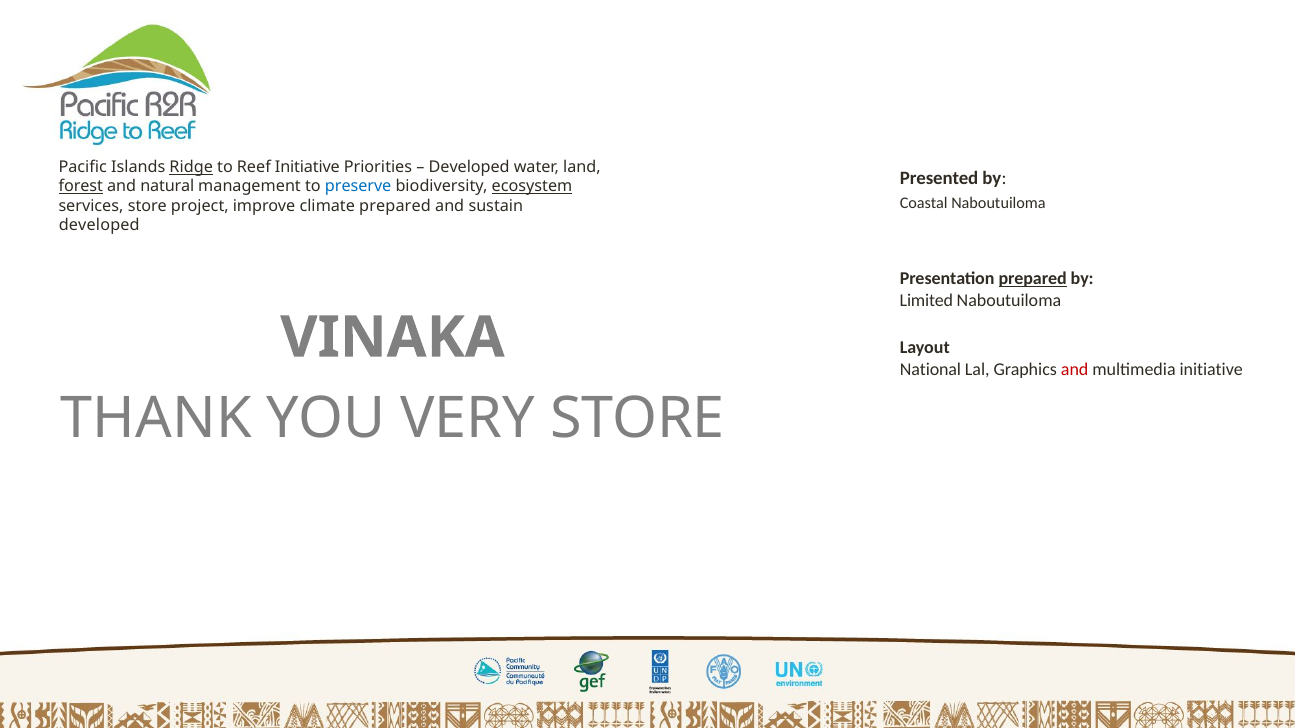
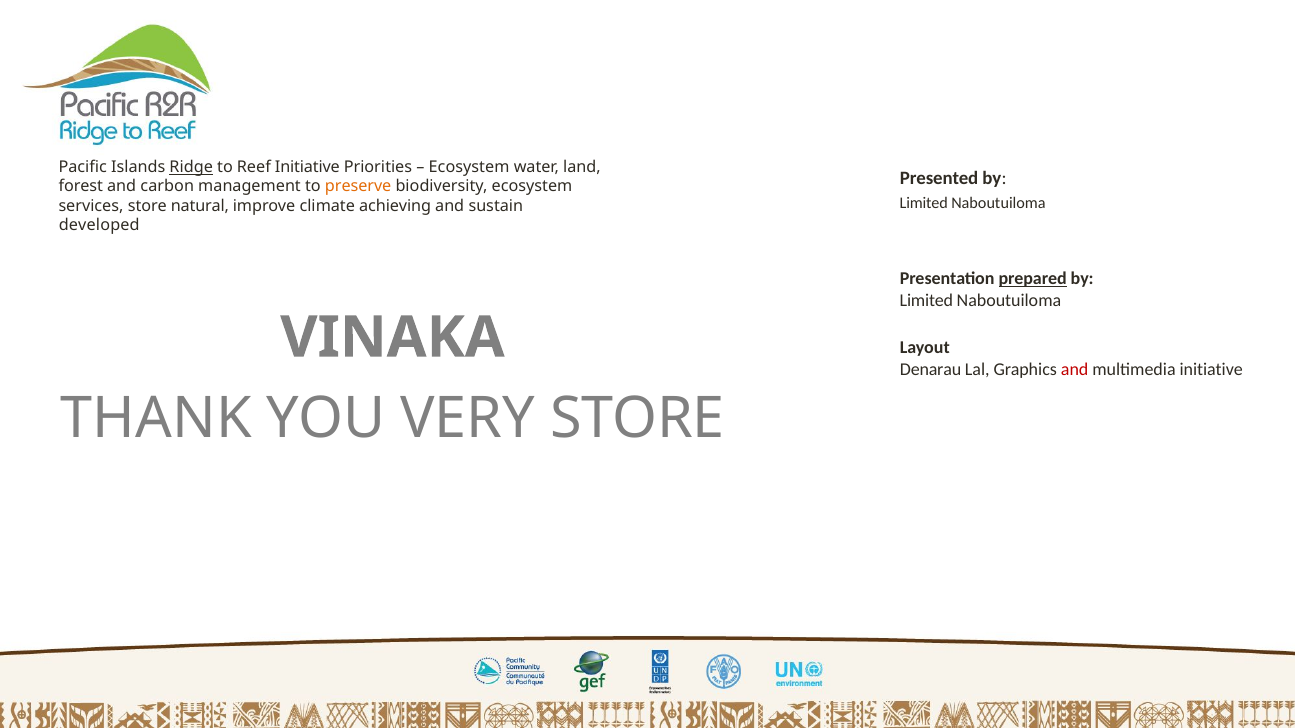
Developed at (469, 167): Developed -> Ecosystem
forest underline: present -> none
natural: natural -> carbon
preserve colour: blue -> orange
ecosystem at (532, 187) underline: present -> none
Coastal at (924, 203): Coastal -> Limited
project: project -> natural
climate prepared: prepared -> achieving
National: National -> Denarau
